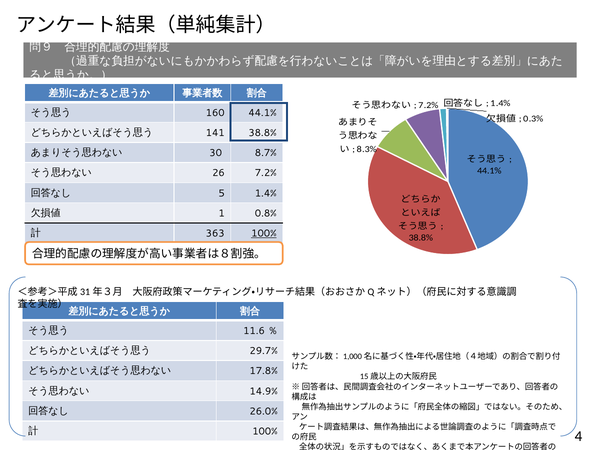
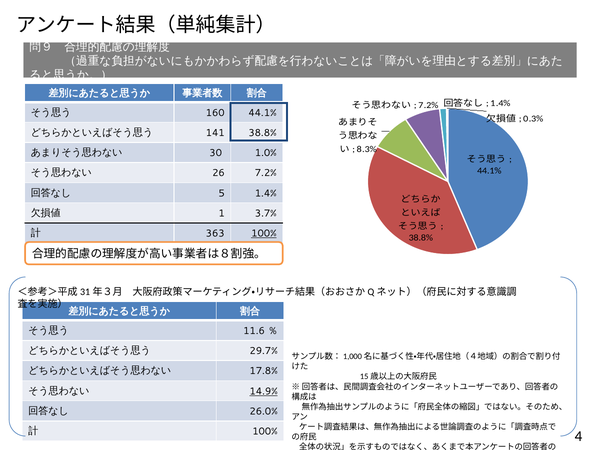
8.7%: 8.7% -> 1.0%
0.8%: 0.8% -> 3.7%
14.9% underline: none -> present
